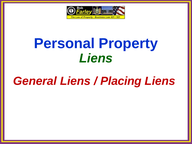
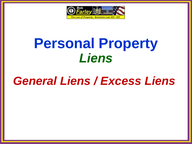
Placing: Placing -> Excess
